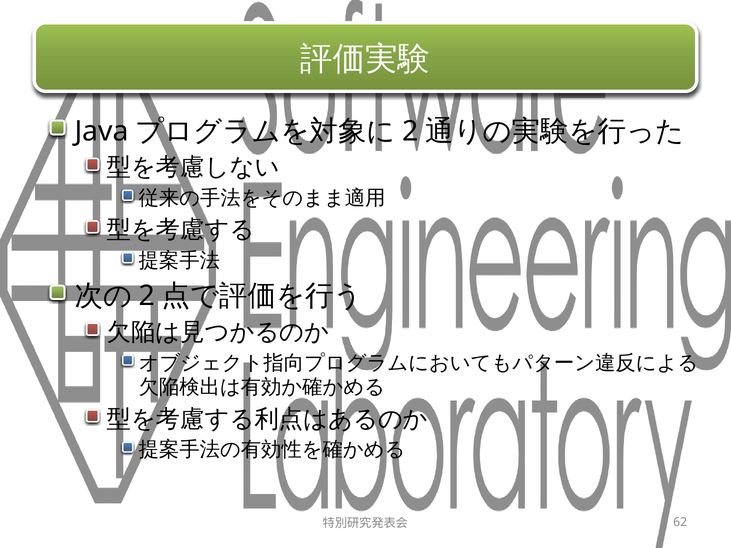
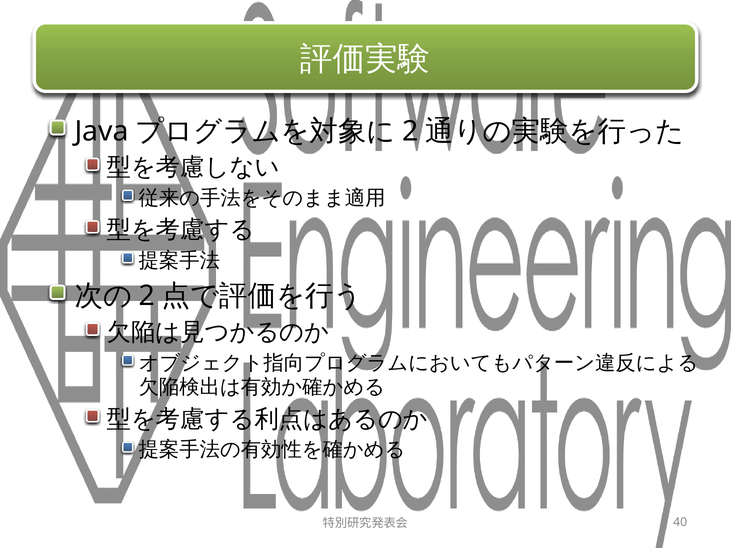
62: 62 -> 40
